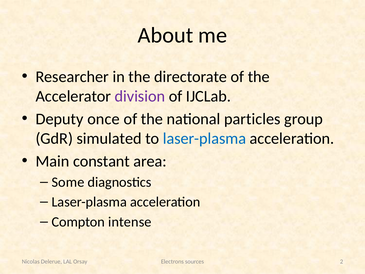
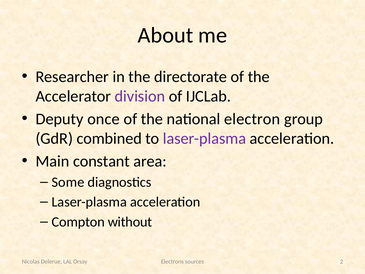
particles: particles -> electron
simulated: simulated -> combined
laser-plasma at (204, 138) colour: blue -> purple
intense: intense -> without
